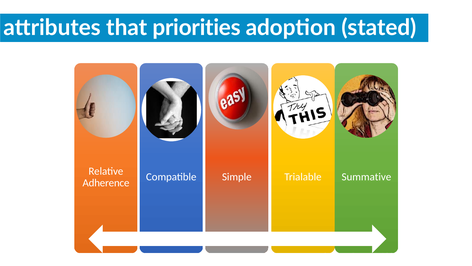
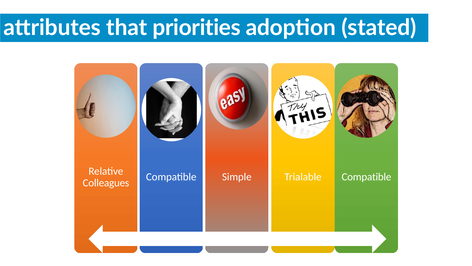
Compatible Summative: Summative -> Compatible
Adherence: Adherence -> Colleagues
